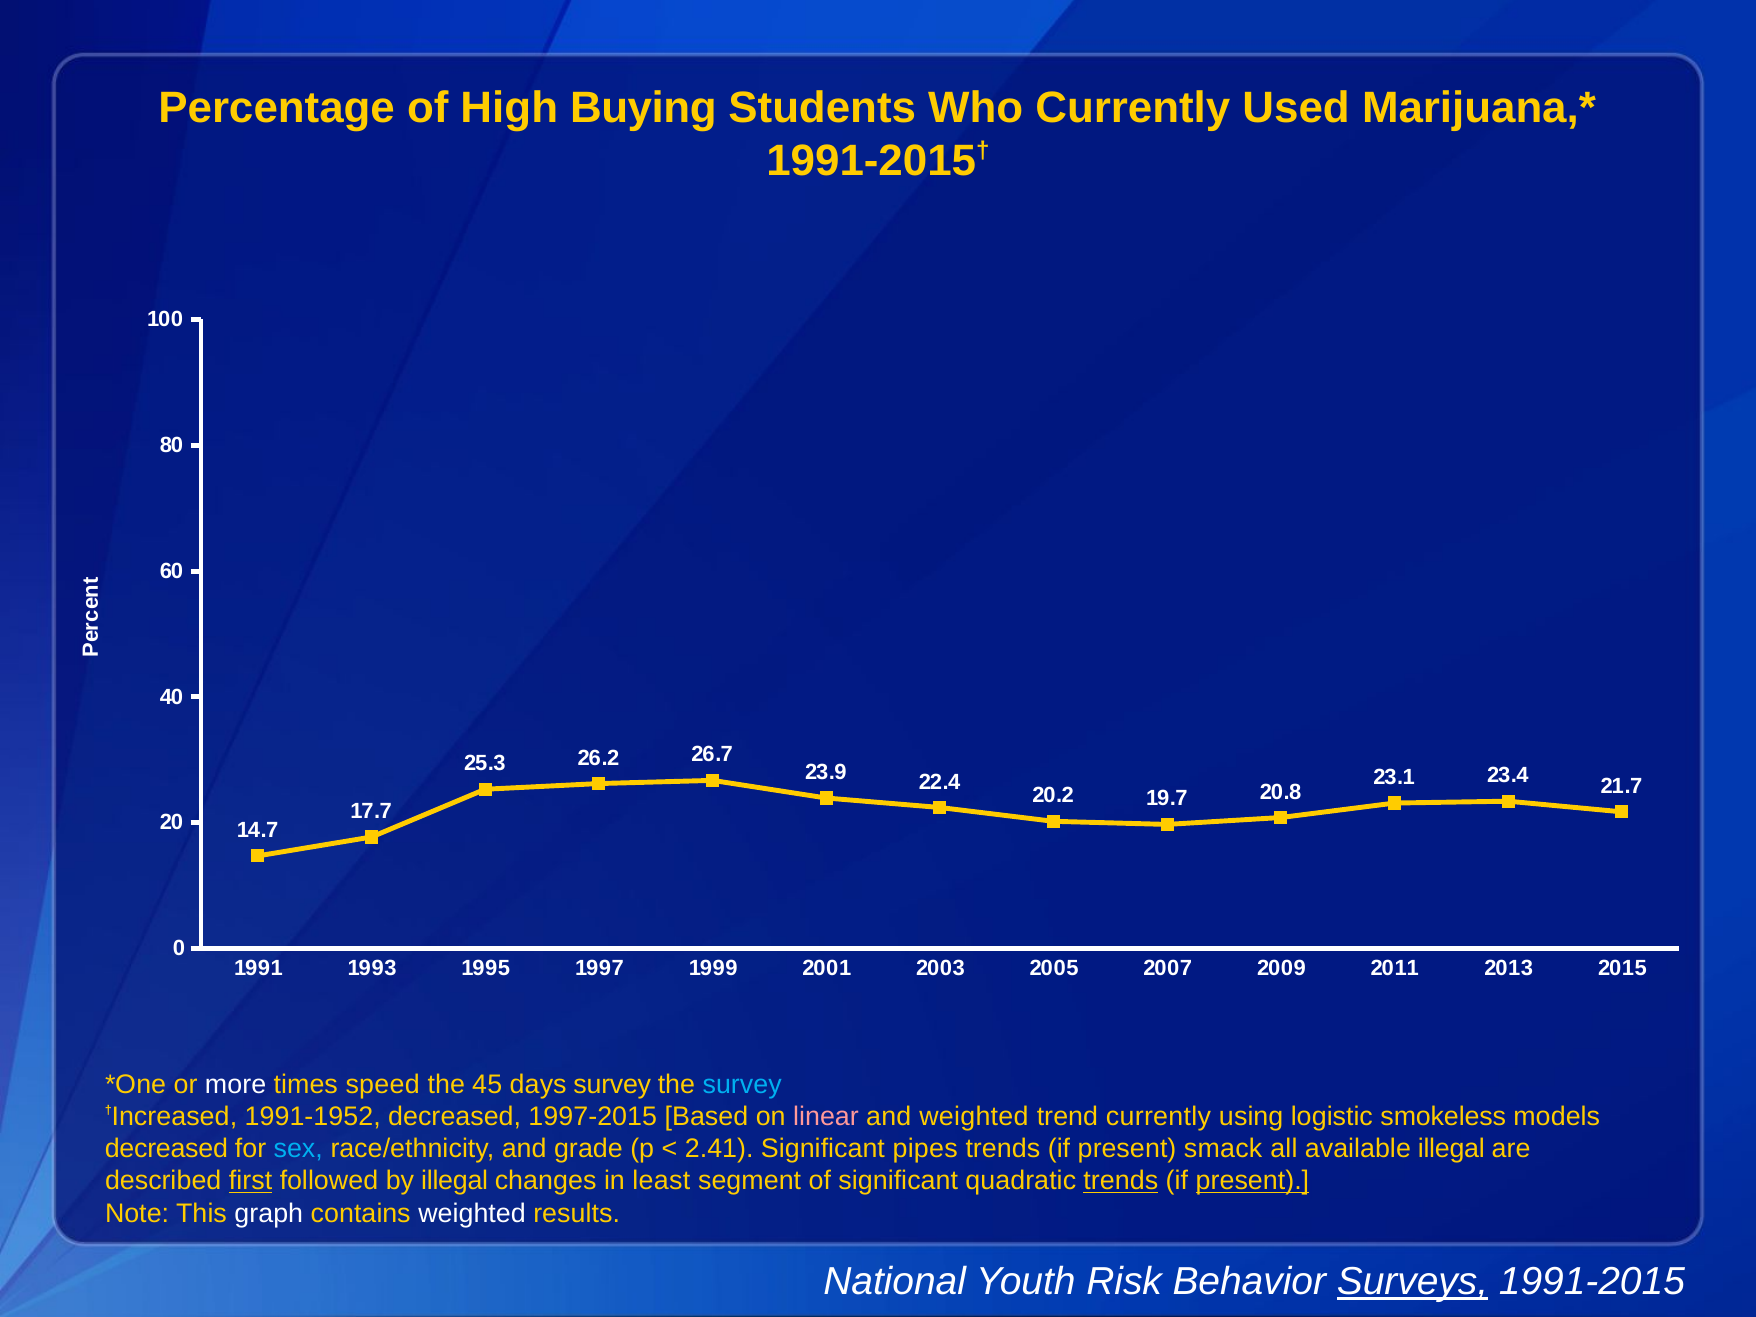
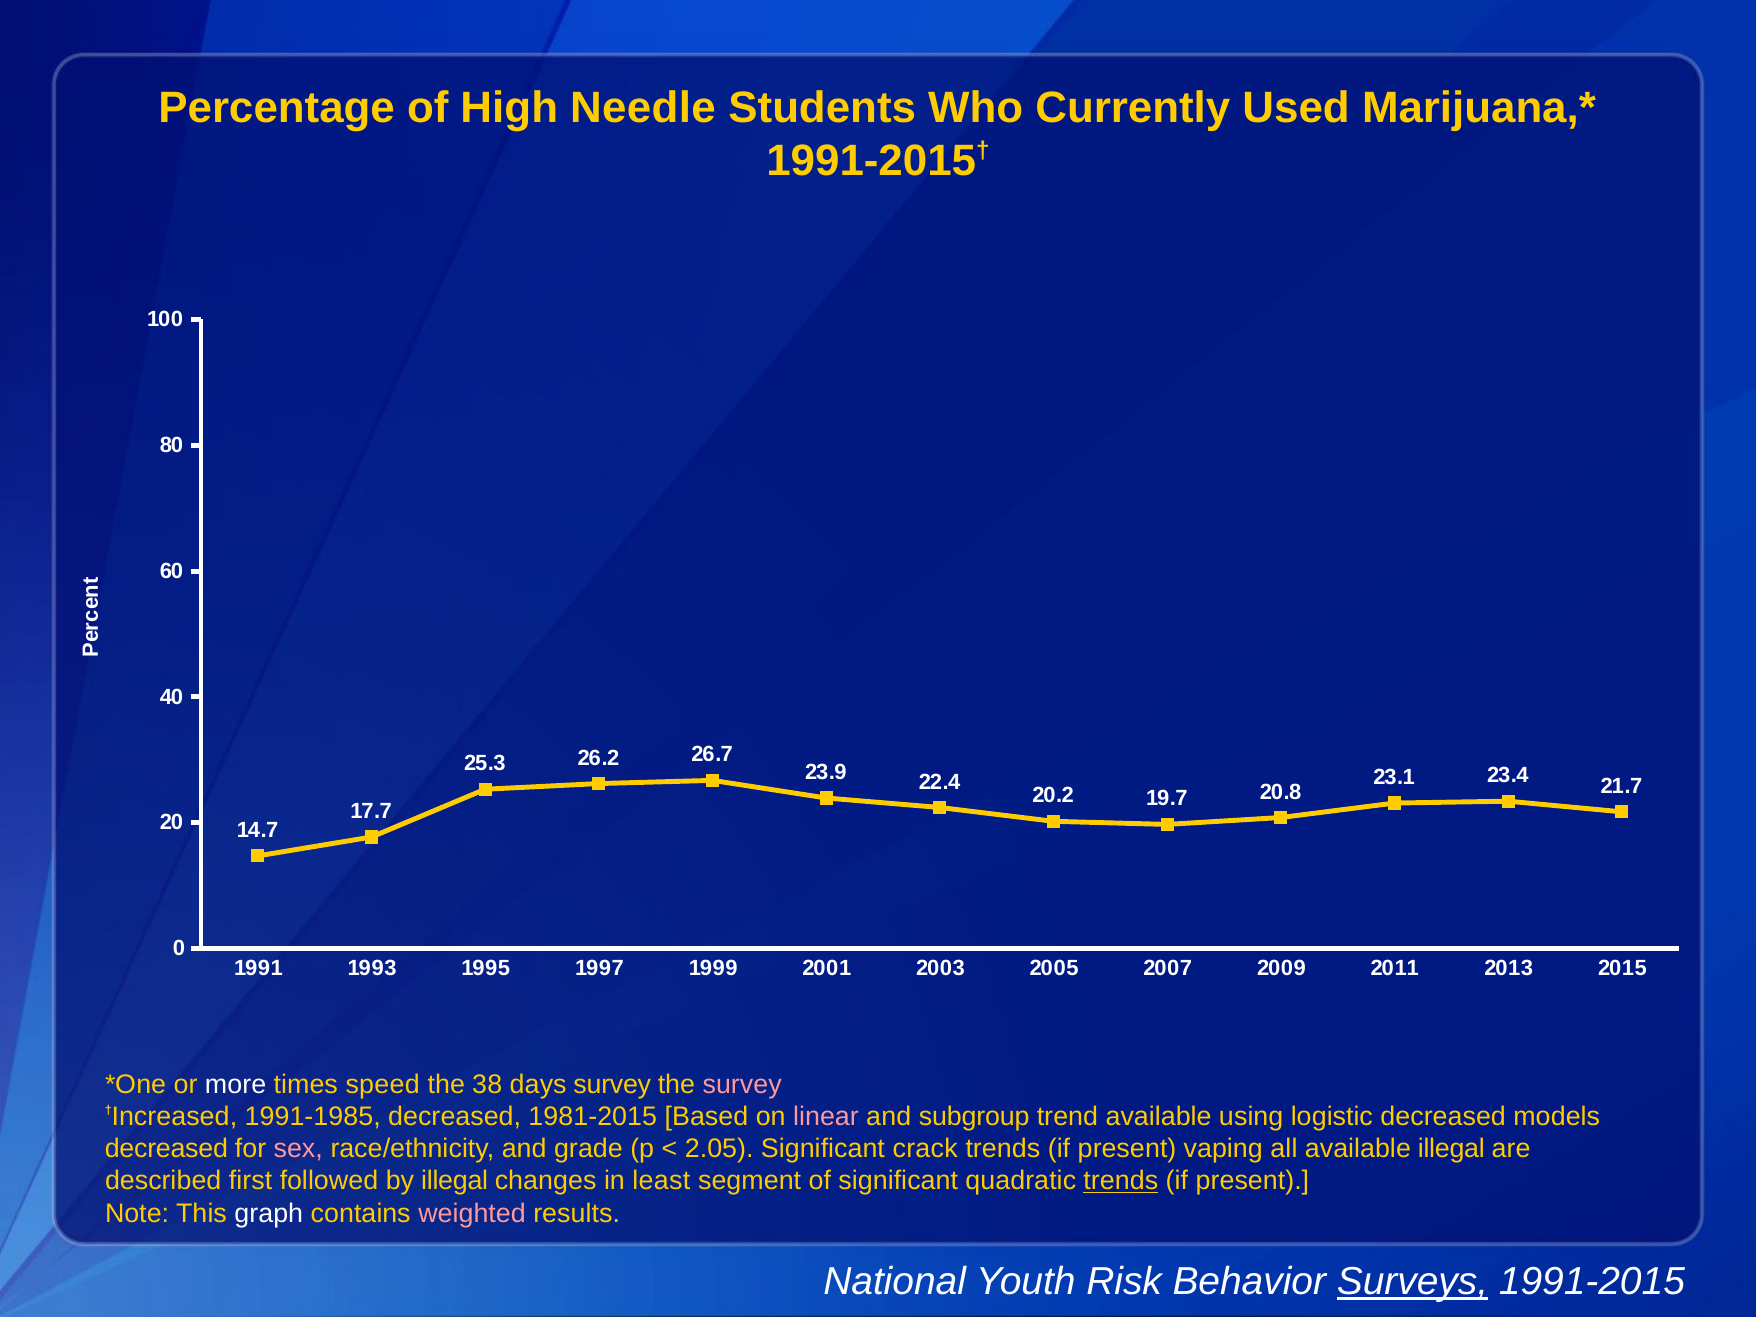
Buying: Buying -> Needle
45: 45 -> 38
survey at (742, 1084) colour: light blue -> pink
1991-1952: 1991-1952 -> 1991-1985
1997-2015: 1997-2015 -> 1981-2015
and weighted: weighted -> subgroup
trend currently: currently -> available
logistic smokeless: smokeless -> decreased
sex colour: light blue -> pink
2.41: 2.41 -> 2.05
pipes: pipes -> crack
smack: smack -> vaping
first underline: present -> none
present at (1252, 1181) underline: present -> none
weighted at (472, 1213) colour: white -> pink
